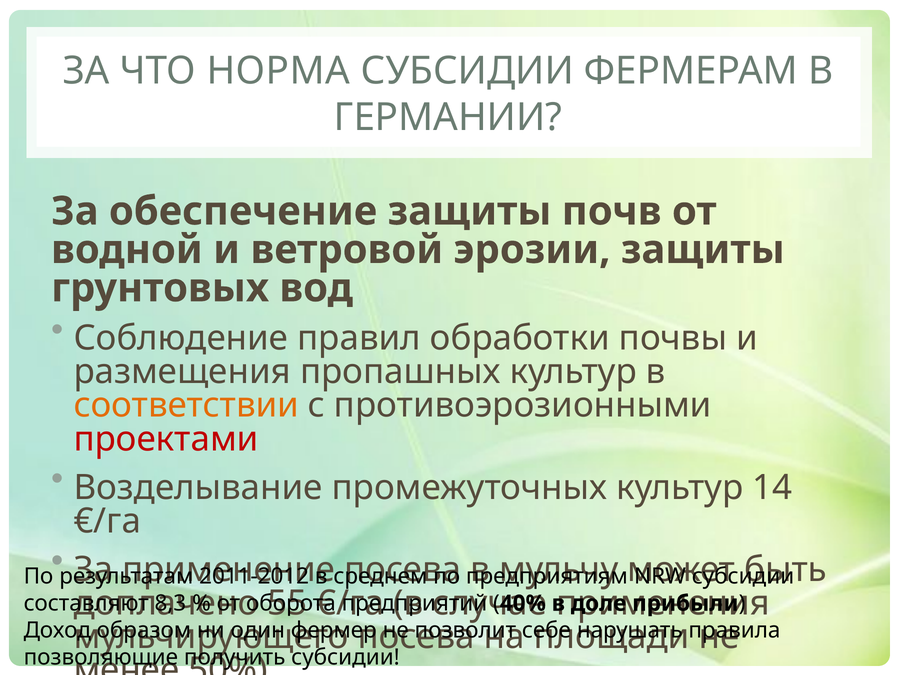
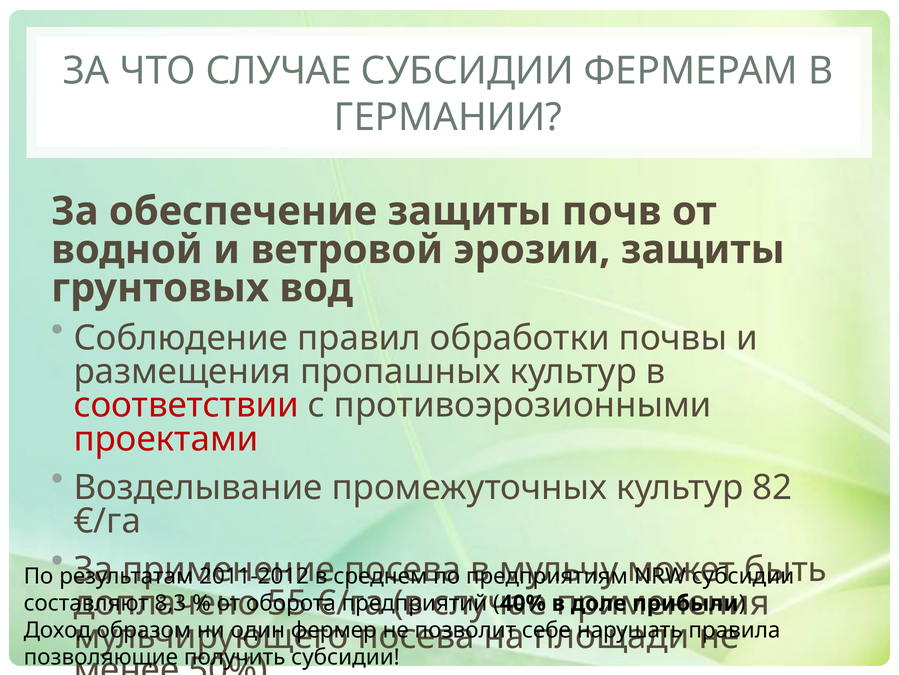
ЧТО НОРМА: НОРМА -> СЛУЧАЕ
соответствии colour: orange -> red
14: 14 -> 82
